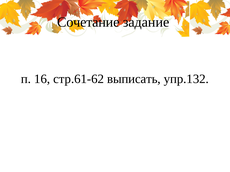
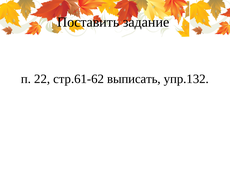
Сочетание: Сочетание -> Поставить
16: 16 -> 22
